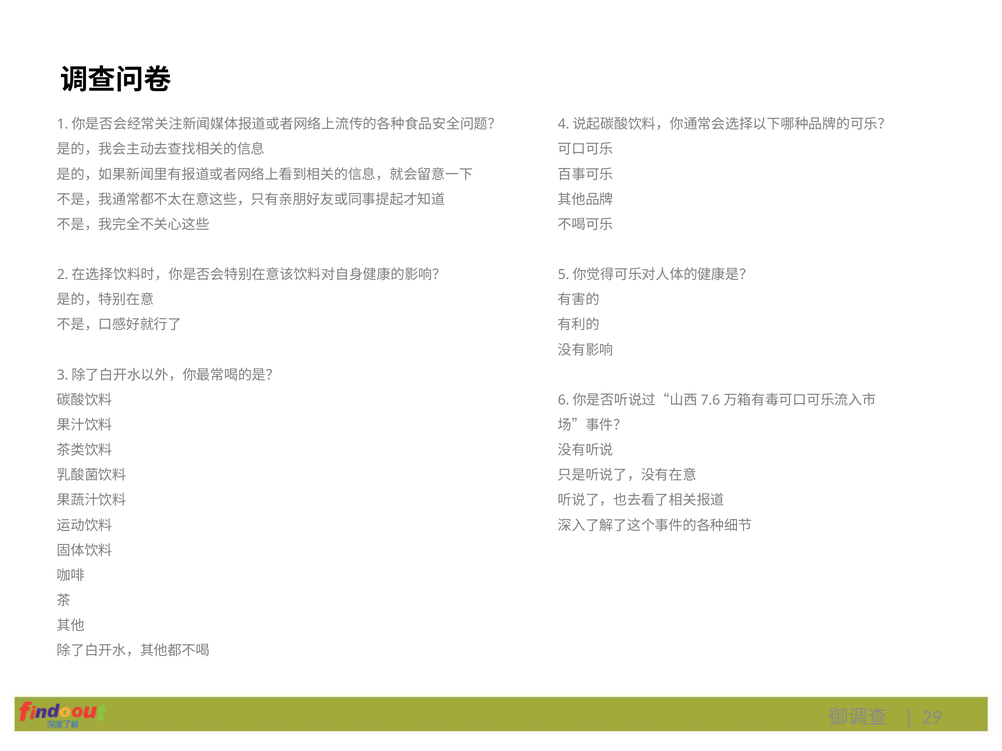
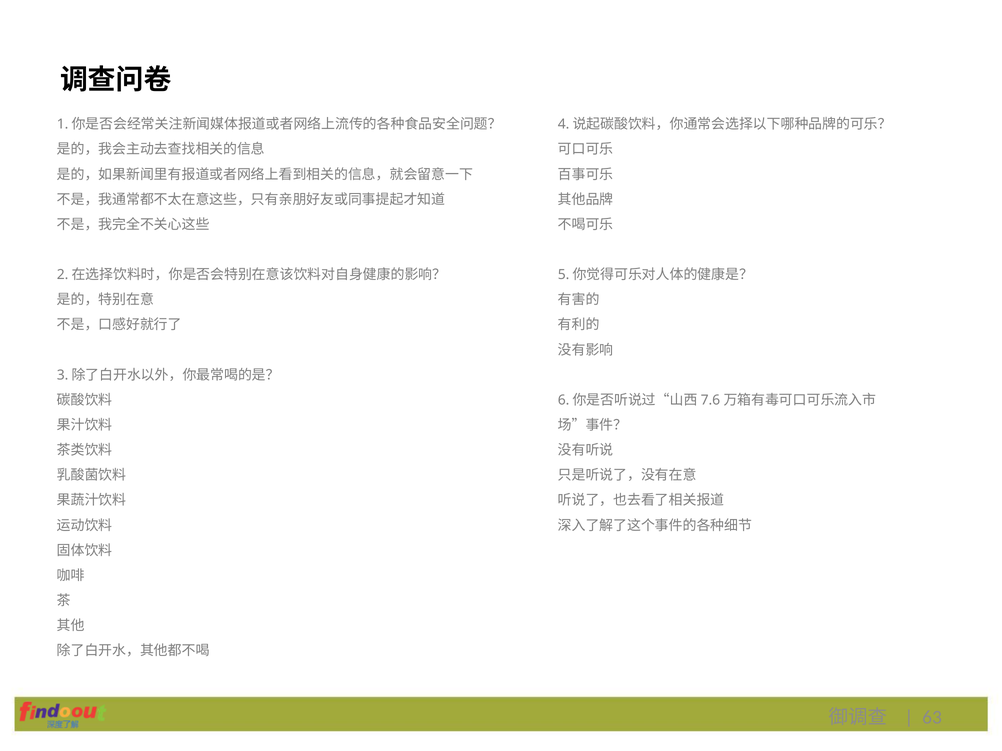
29: 29 -> 63
